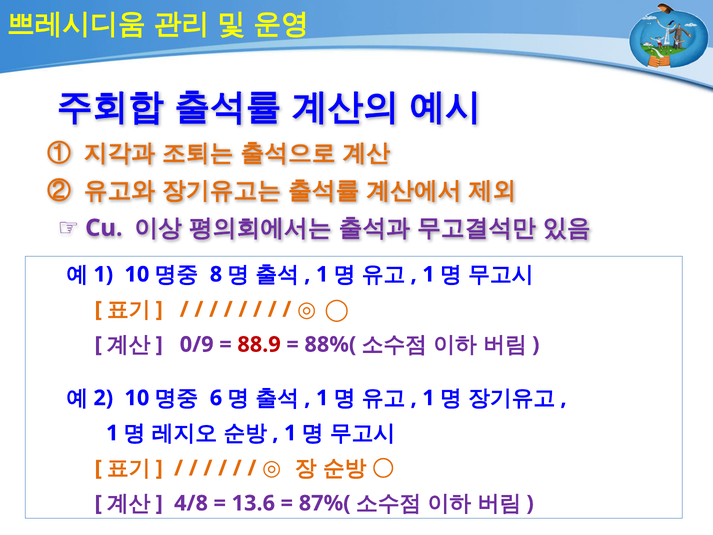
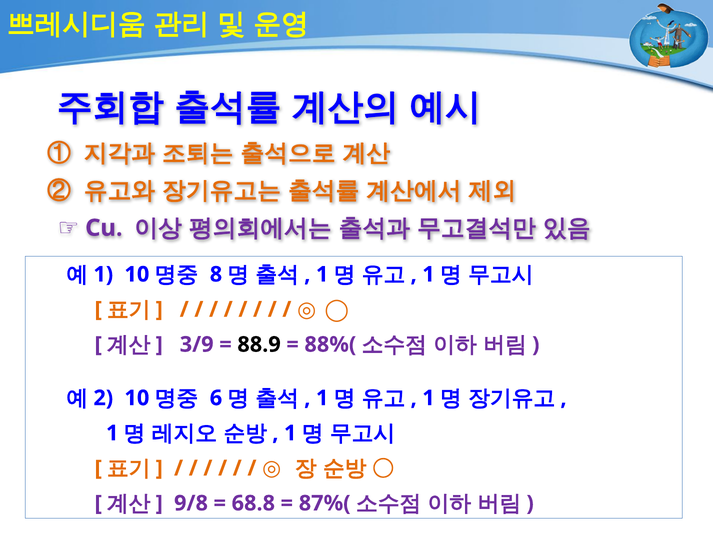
0/9: 0/9 -> 3/9
88.9 colour: red -> black
4/8: 4/8 -> 9/8
13.6: 13.6 -> 68.8
